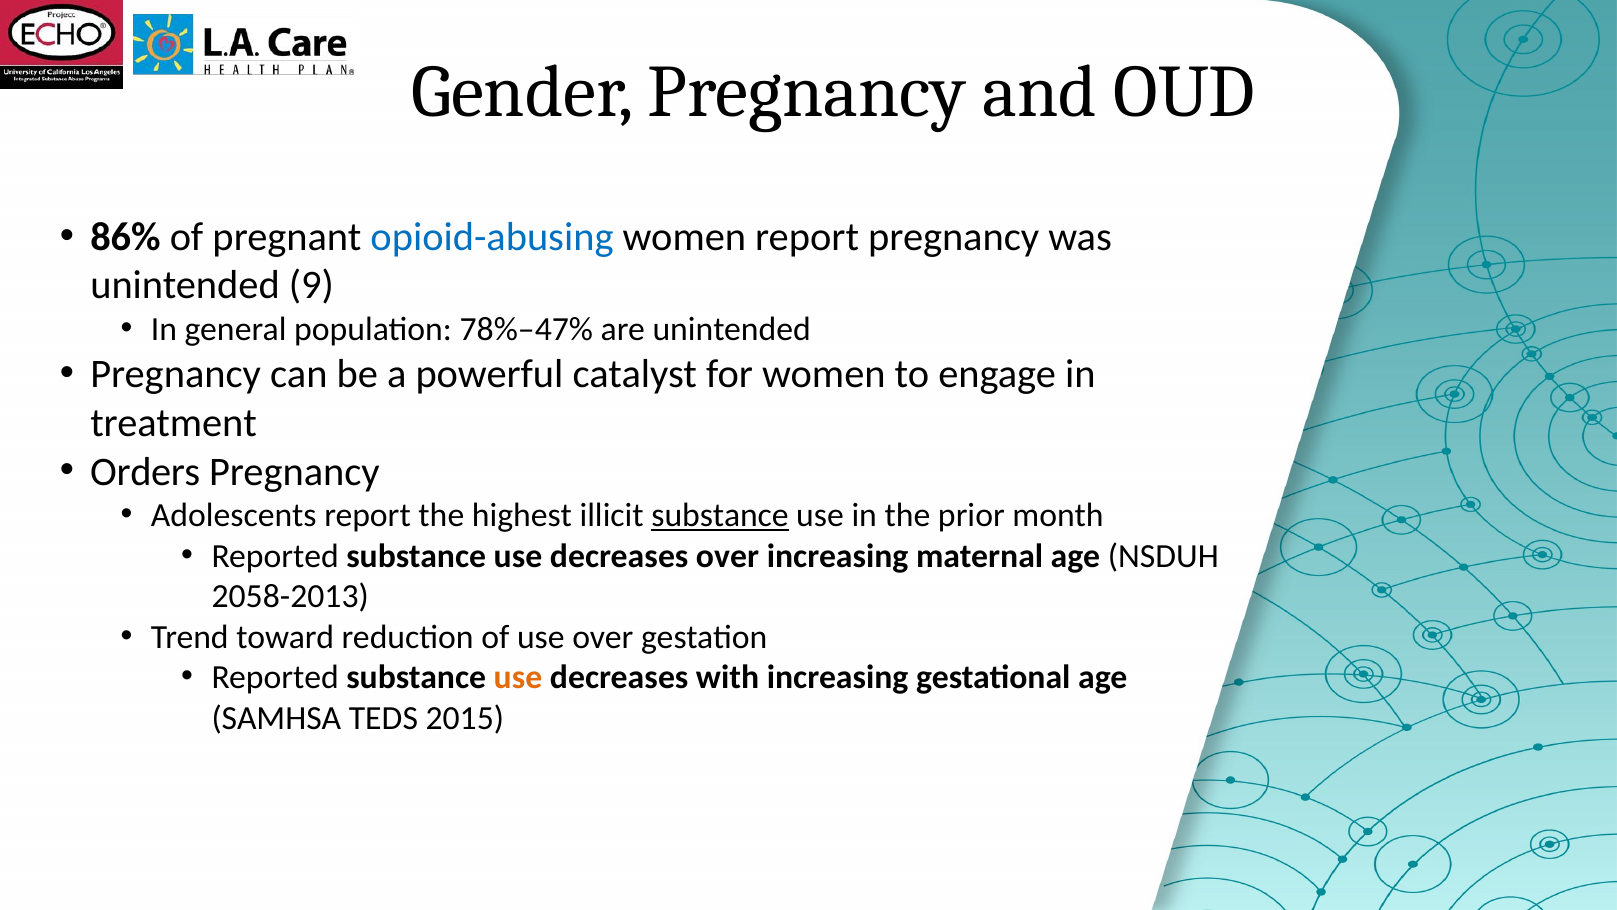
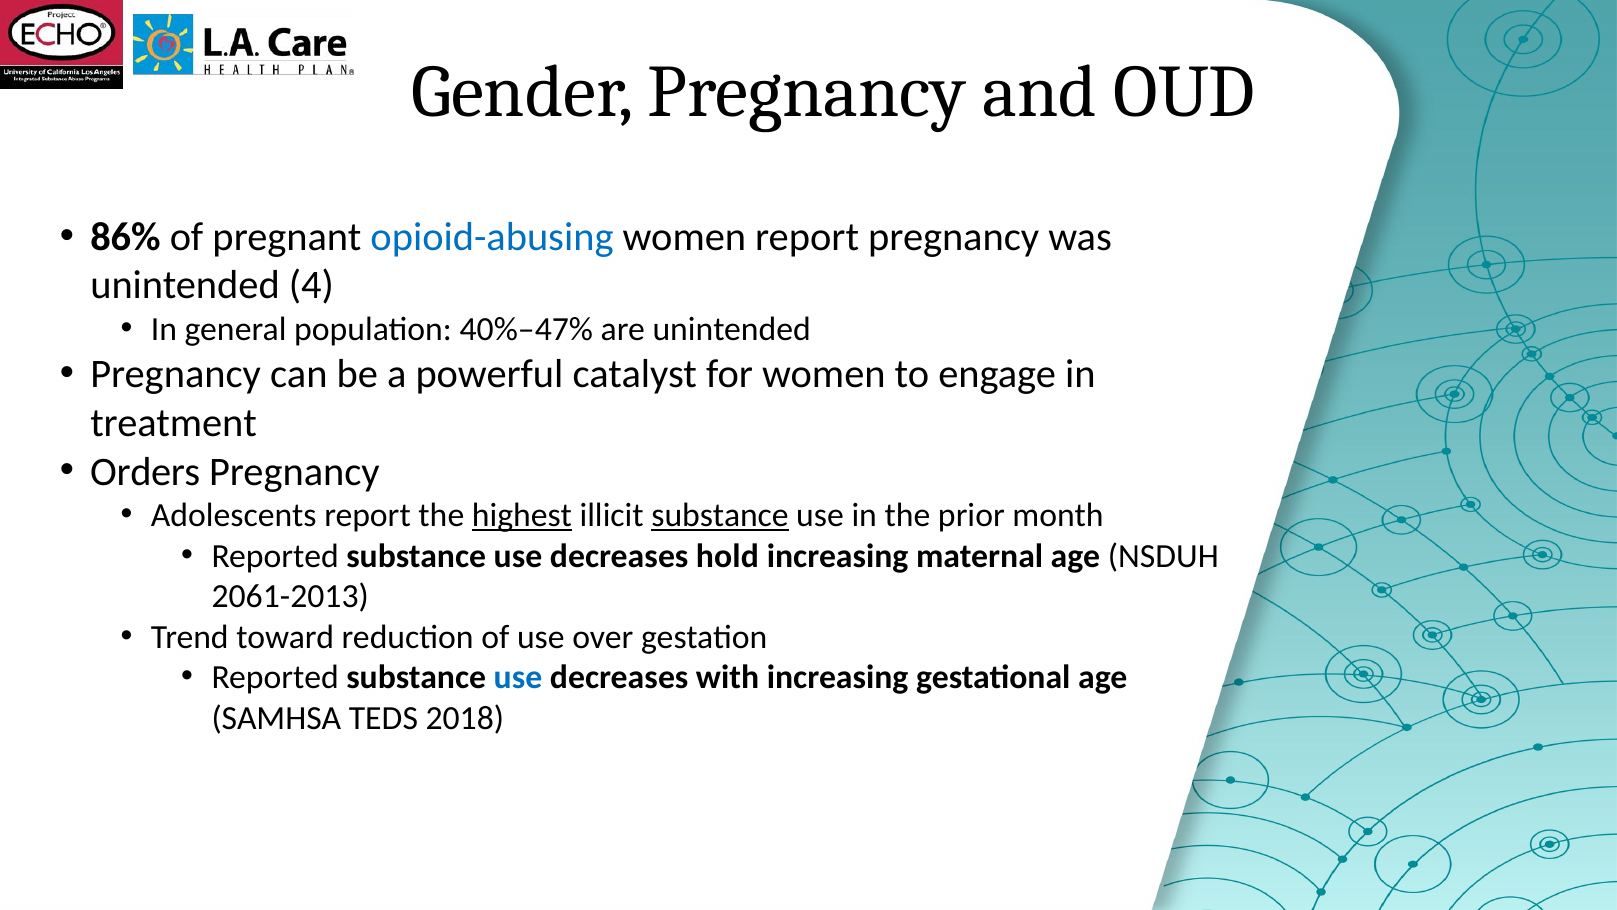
9: 9 -> 4
78%–47%: 78%–47% -> 40%–47%
highest underline: none -> present
decreases over: over -> hold
2058-2013: 2058-2013 -> 2061-2013
use at (518, 677) colour: orange -> blue
2015: 2015 -> 2018
